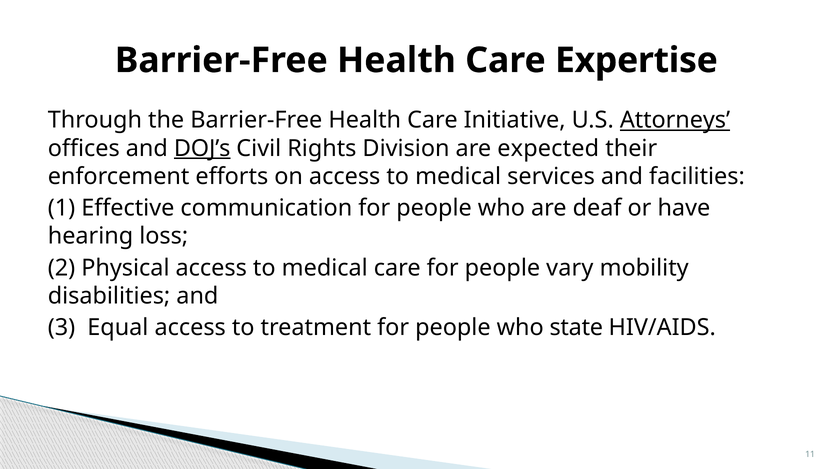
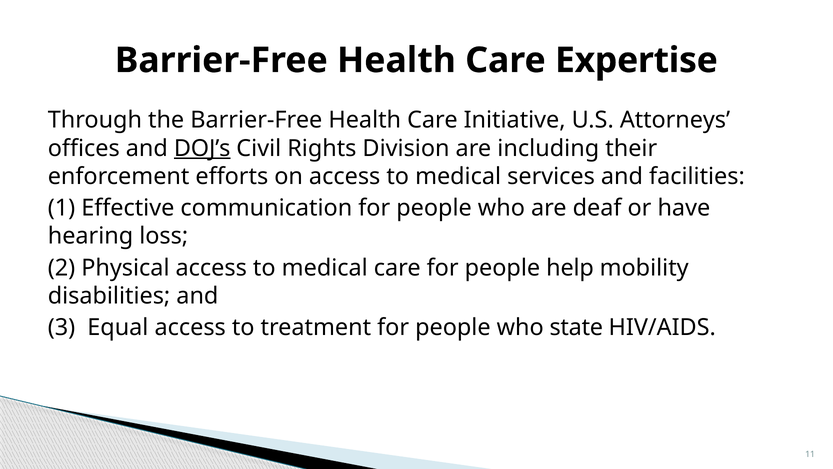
Attorneys underline: present -> none
expected: expected -> including
vary: vary -> help
